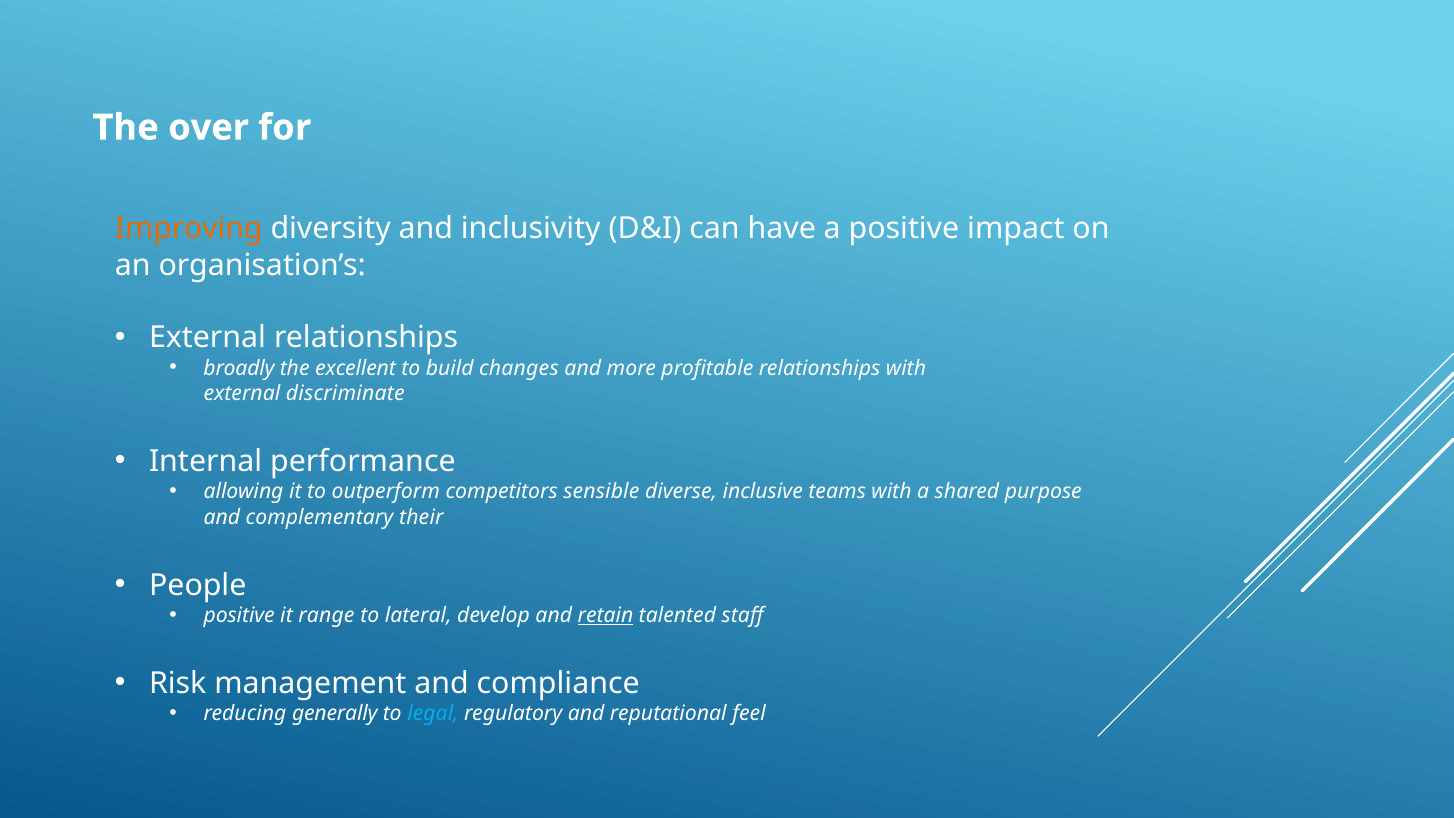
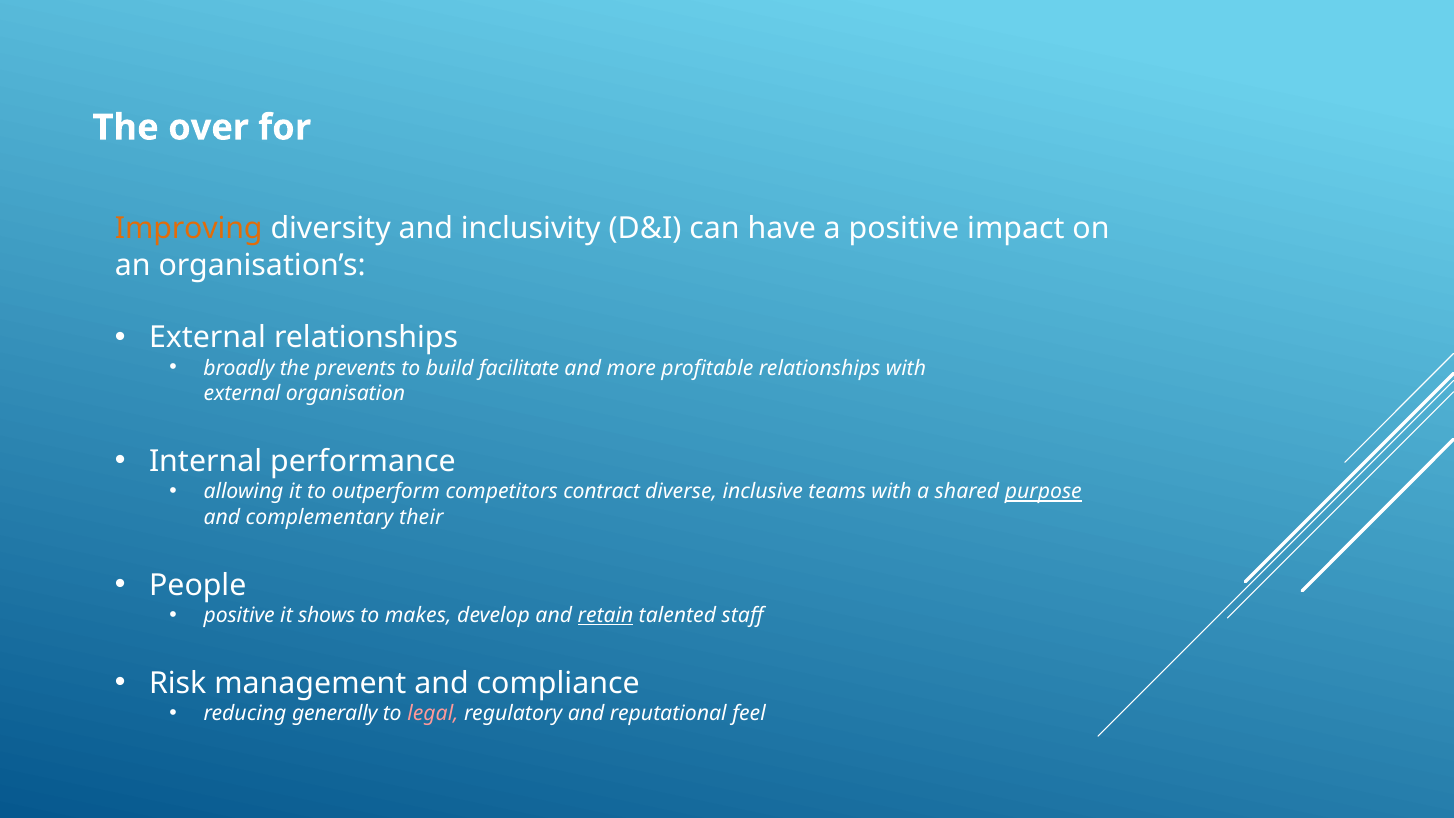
excellent: excellent -> prevents
changes: changes -> facilitate
discriminate: discriminate -> organisation
sensible: sensible -> contract
purpose underline: none -> present
range: range -> shows
lateral: lateral -> makes
legal colour: light blue -> pink
